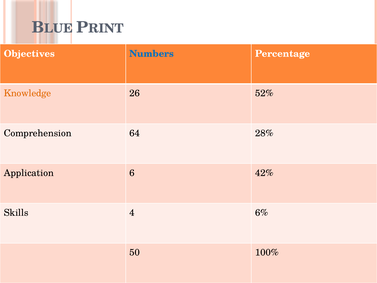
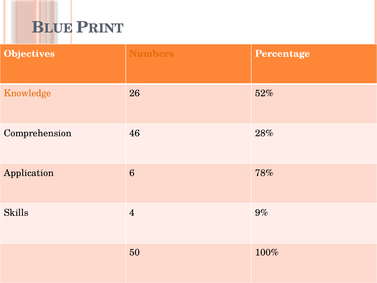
Numbers colour: blue -> orange
64: 64 -> 46
42%: 42% -> 78%
6%: 6% -> 9%
